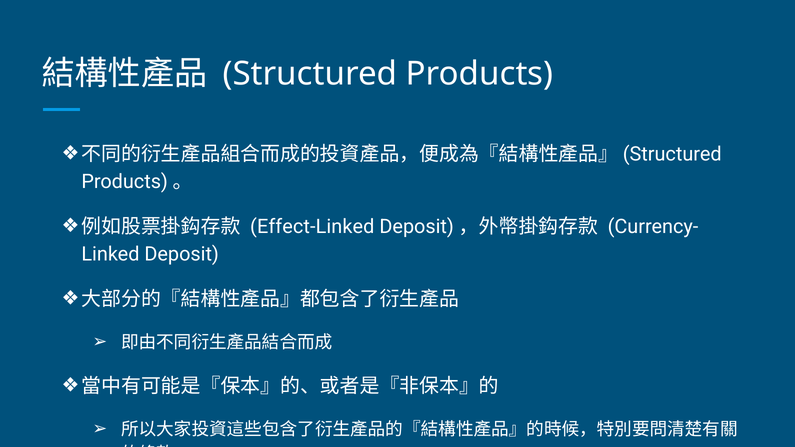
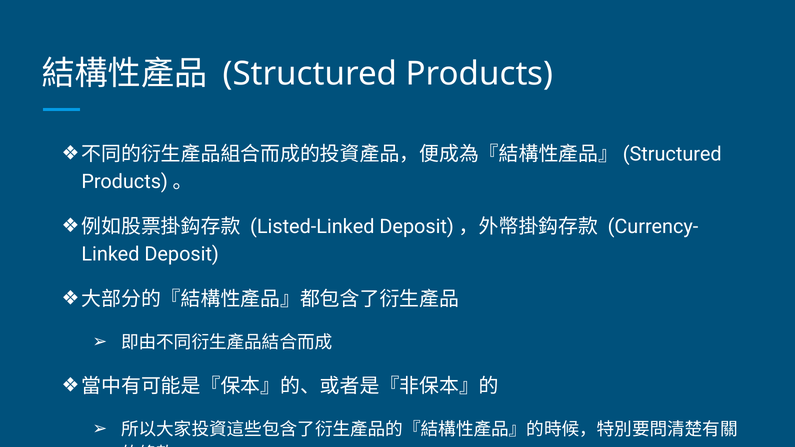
Effect-Linked: Effect-Linked -> Listed-Linked
